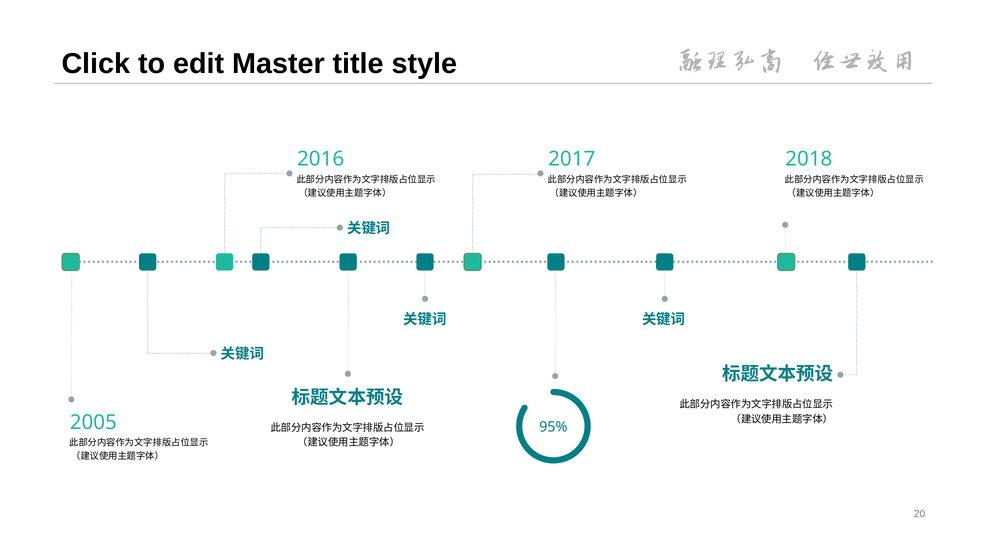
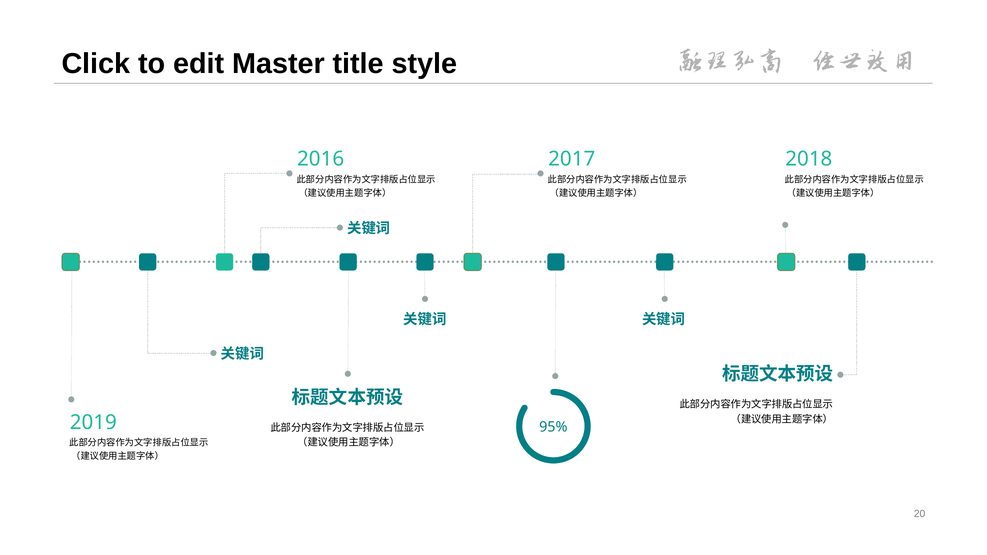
2005: 2005 -> 2019
